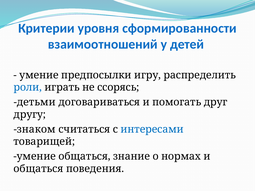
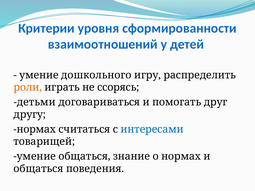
предпосылки: предпосылки -> дошкольного
роли colour: blue -> orange
знаком at (35, 129): знаком -> нормах
